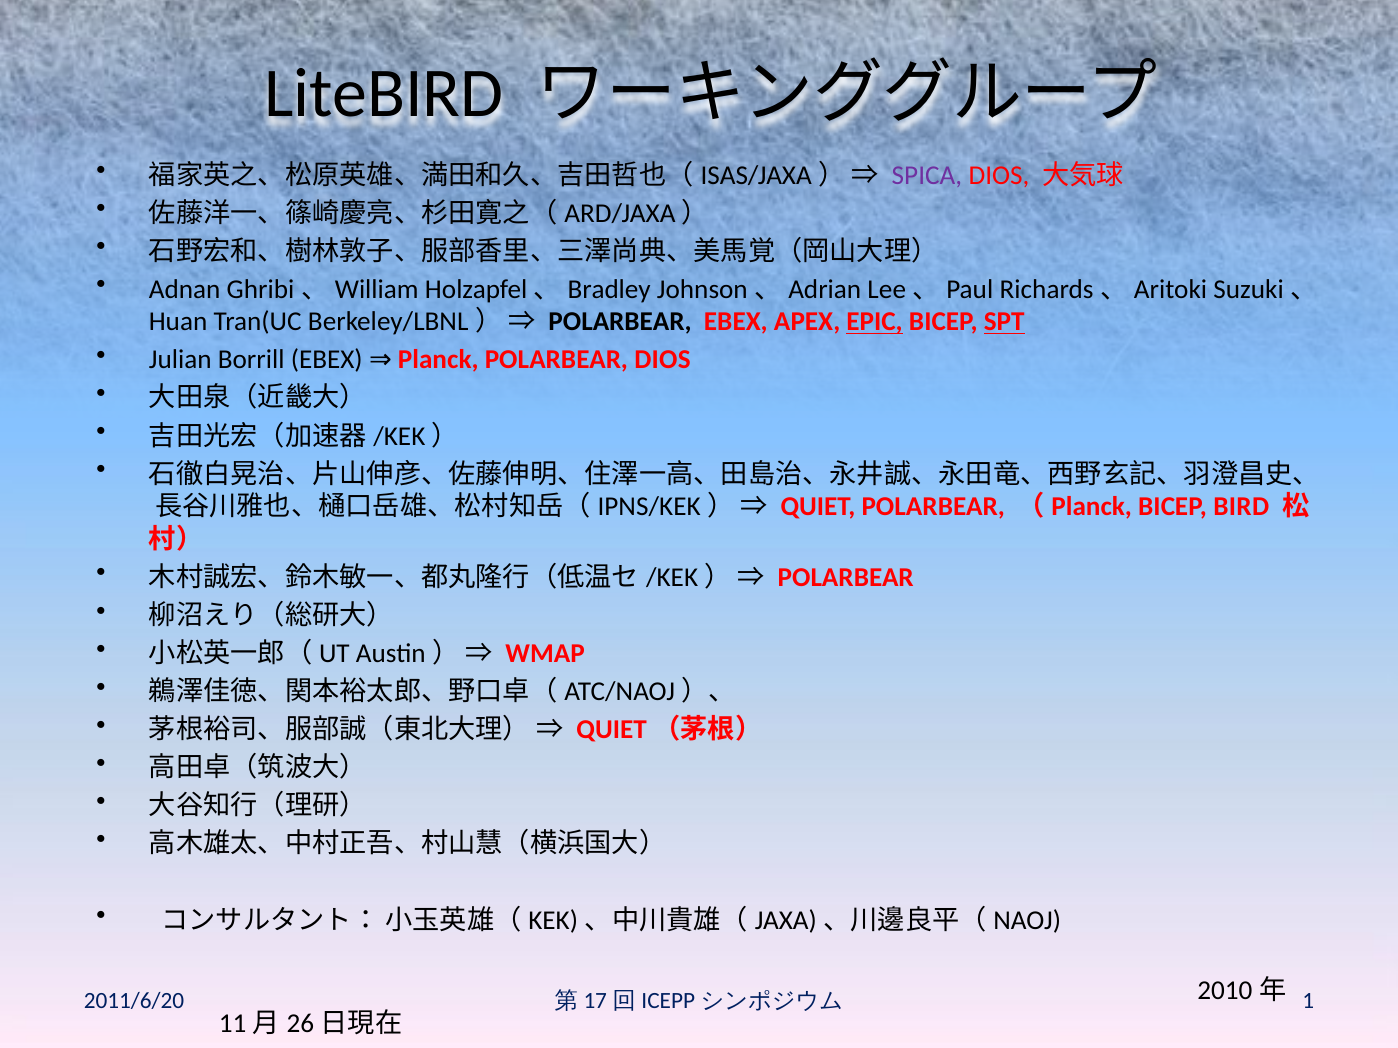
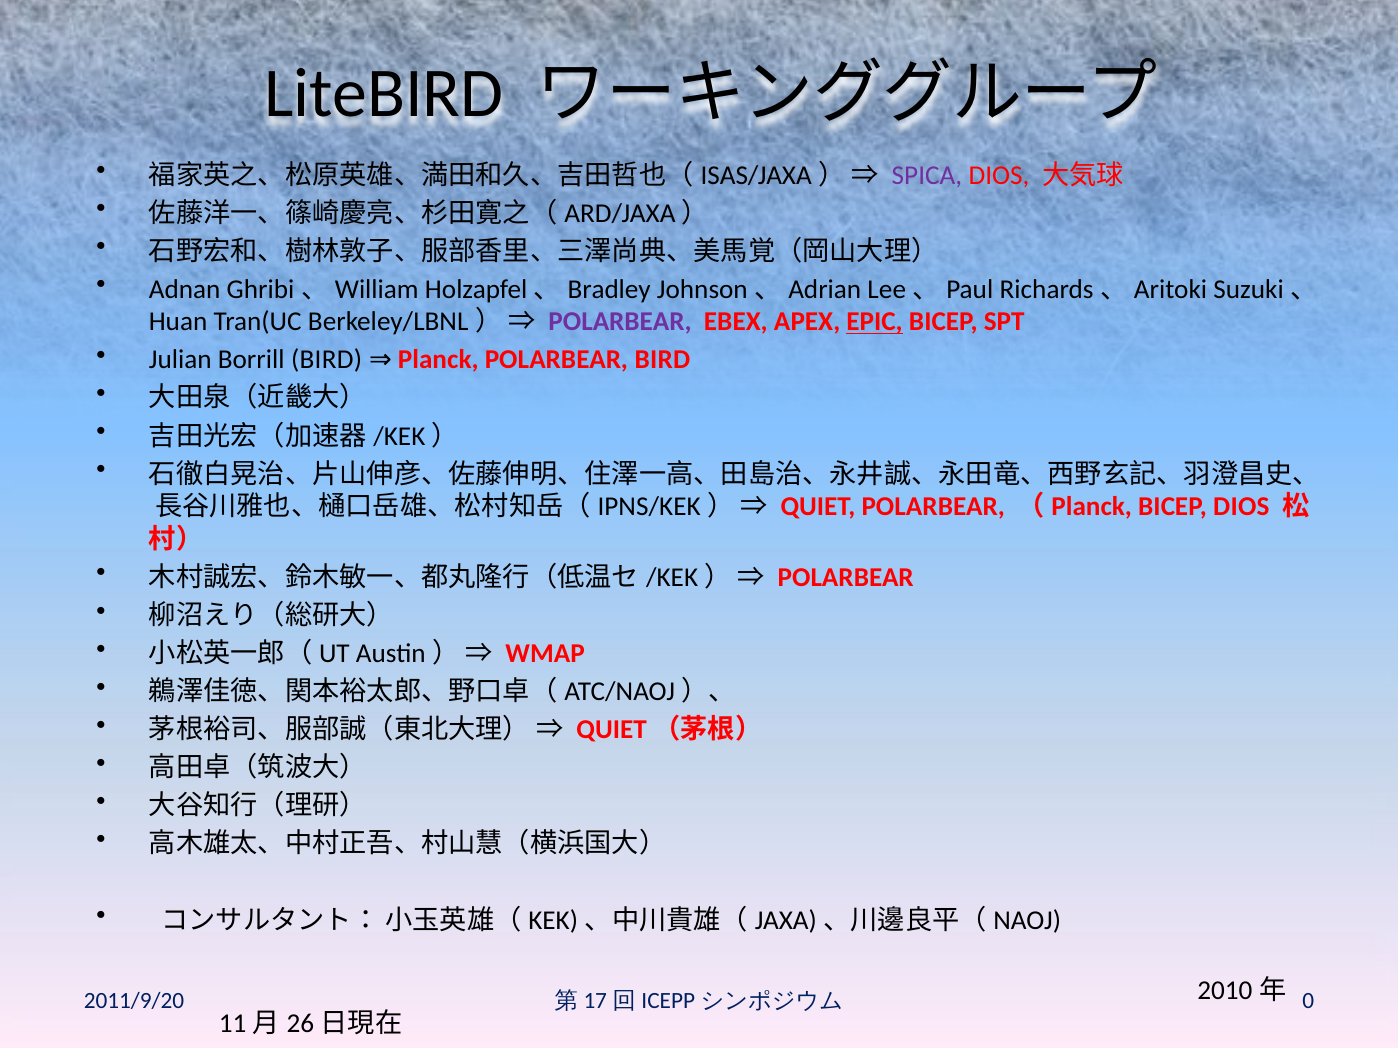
POLARBEAR at (620, 322) colour: black -> purple
SPT underline: present -> none
Borrill EBEX: EBEX -> BIRD
POLARBEAR DIOS: DIOS -> BIRD
BICEP BIRD: BIRD -> DIOS
2011/6/20: 2011/6/20 -> 2011/9/20
1: 1 -> 0
